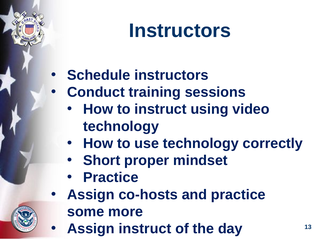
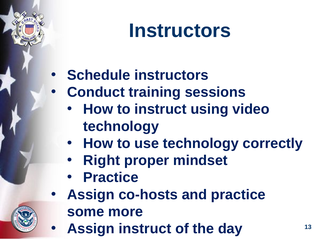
Short: Short -> Right
